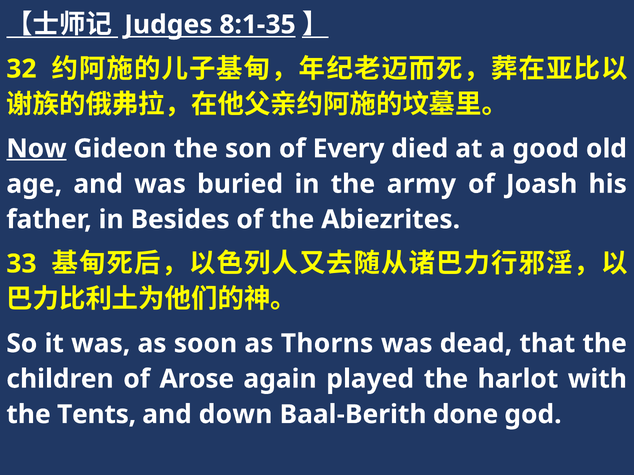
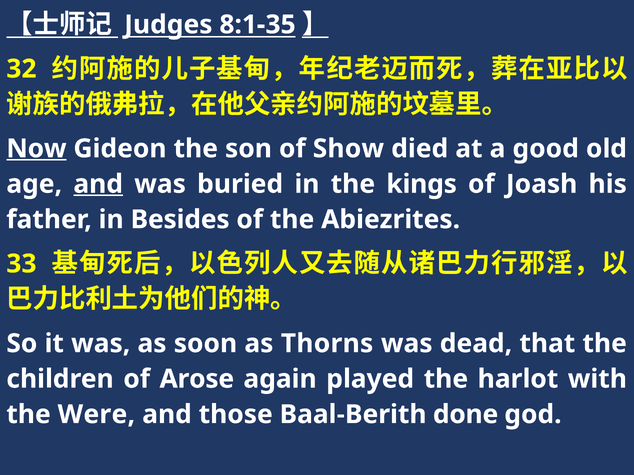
Every: Every -> Show
and at (98, 184) underline: none -> present
army: army -> kings
Tents: Tents -> Were
down: down -> those
